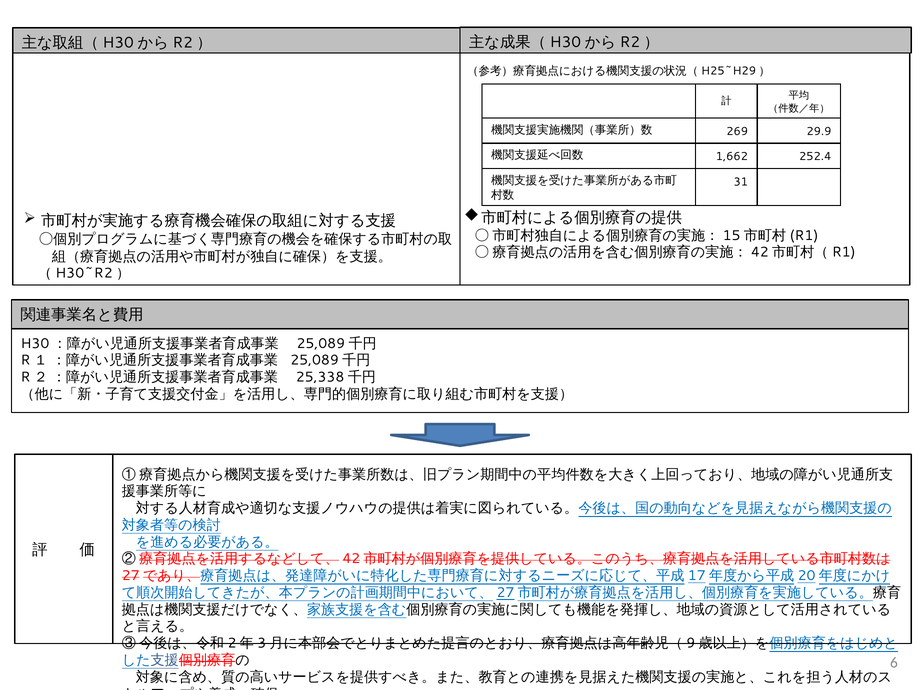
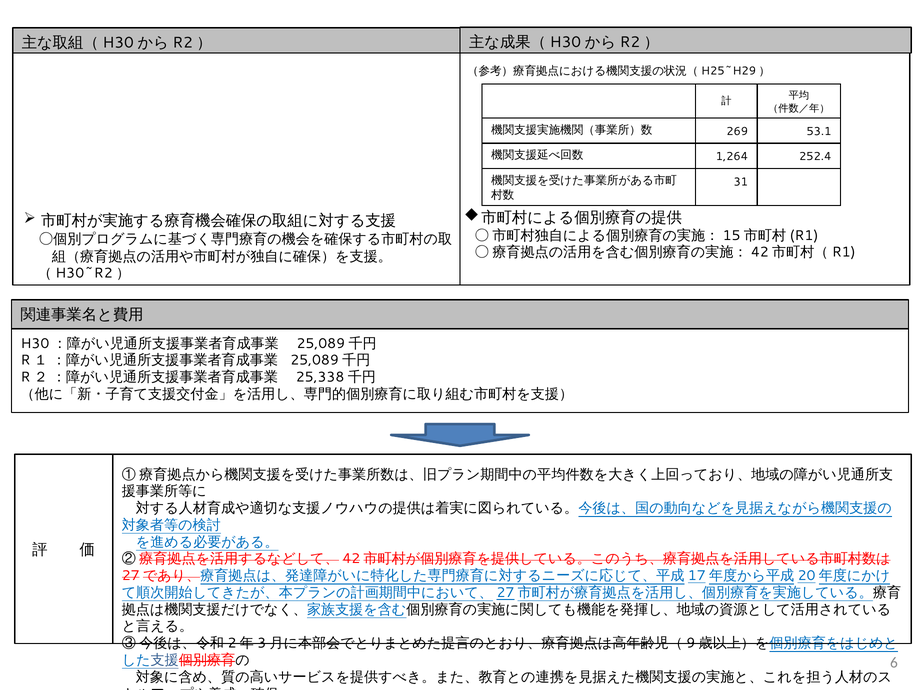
29.9: 29.9 -> 53.1
1,662: 1,662 -> 1,264
